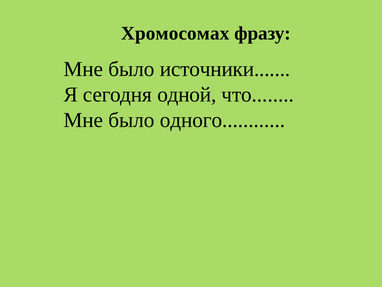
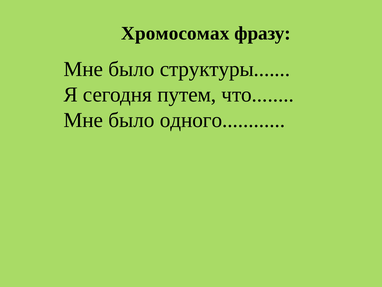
источники: источники -> структуры
одной: одной -> путем
